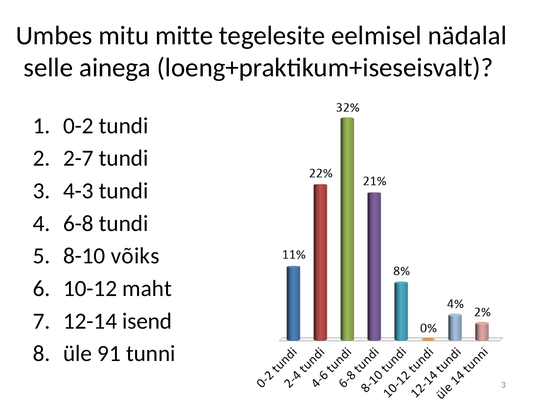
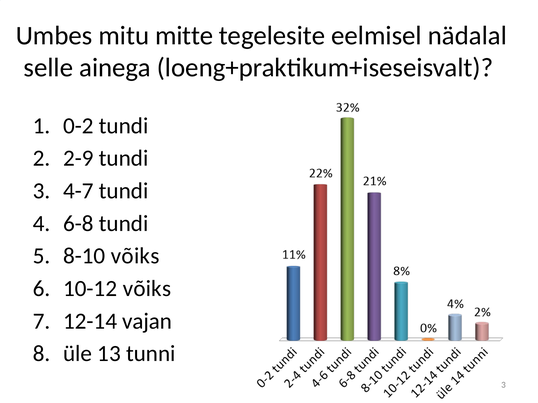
2-7: 2-7 -> 2-9
4-3: 4-3 -> 4-7
10-12 maht: maht -> võiks
isend: isend -> vajan
91: 91 -> 13
